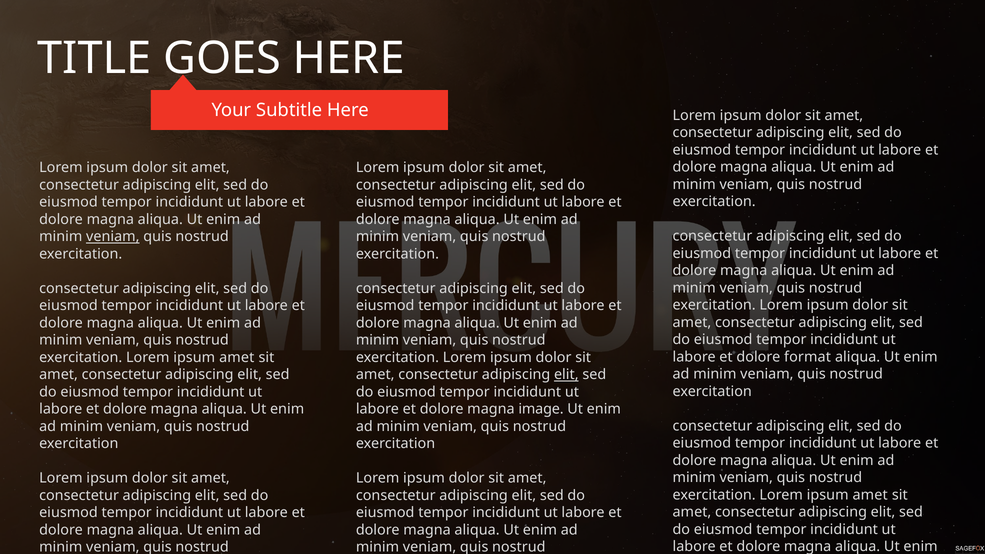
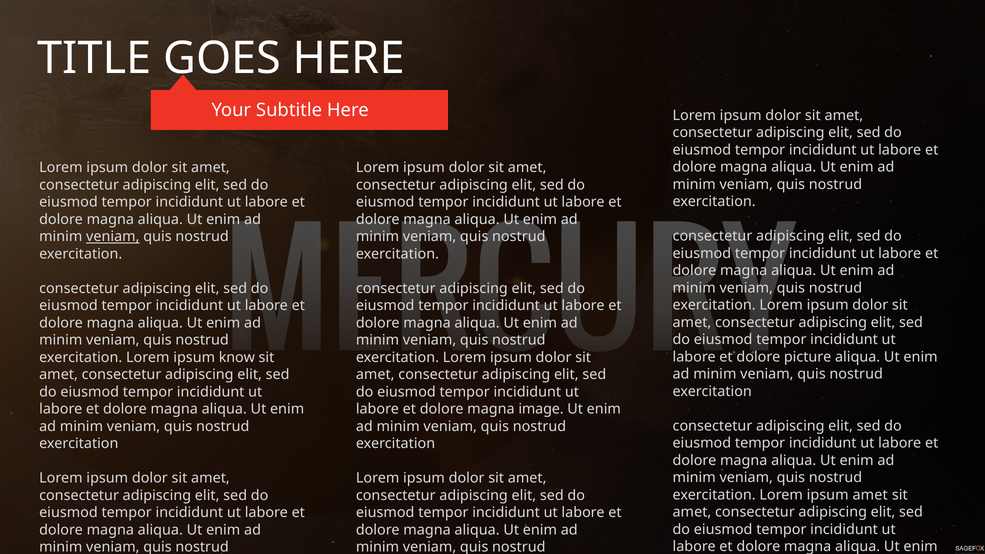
format: format -> picture
amet at (237, 357): amet -> know
elit at (566, 375) underline: present -> none
